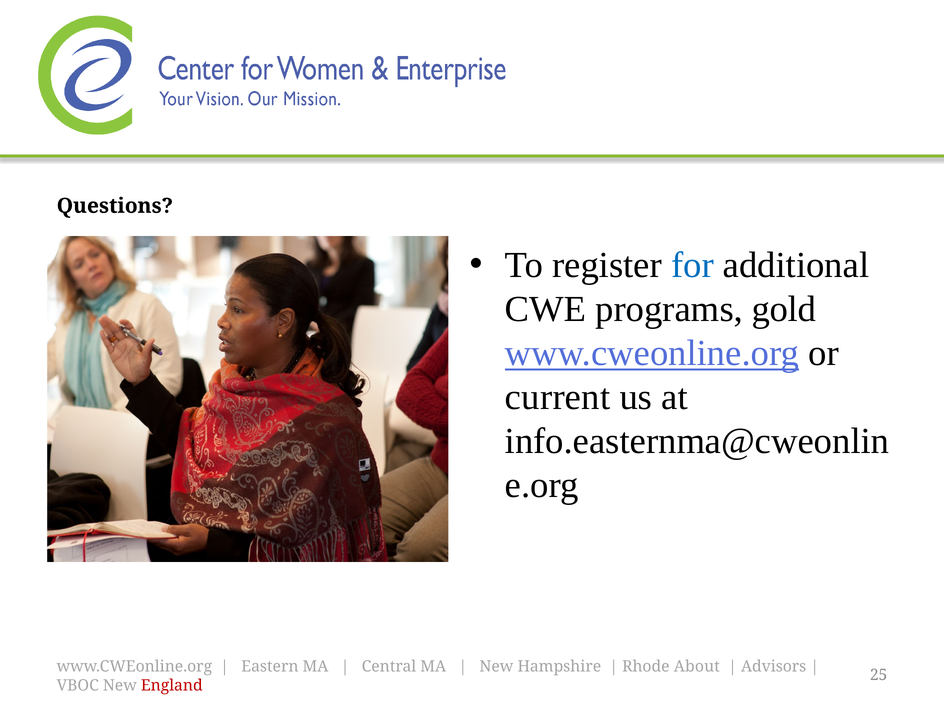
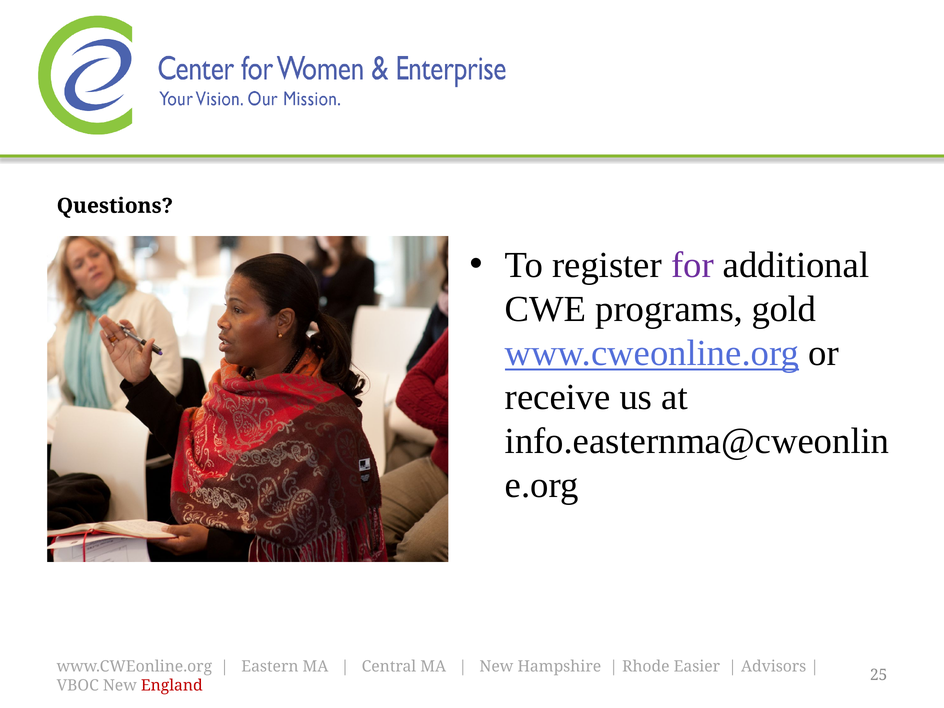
for colour: blue -> purple
current: current -> receive
About: About -> Easier
